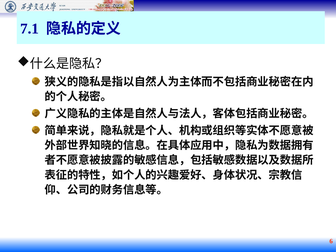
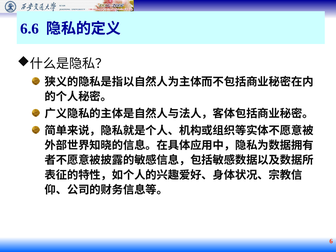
7.1: 7.1 -> 6.6
